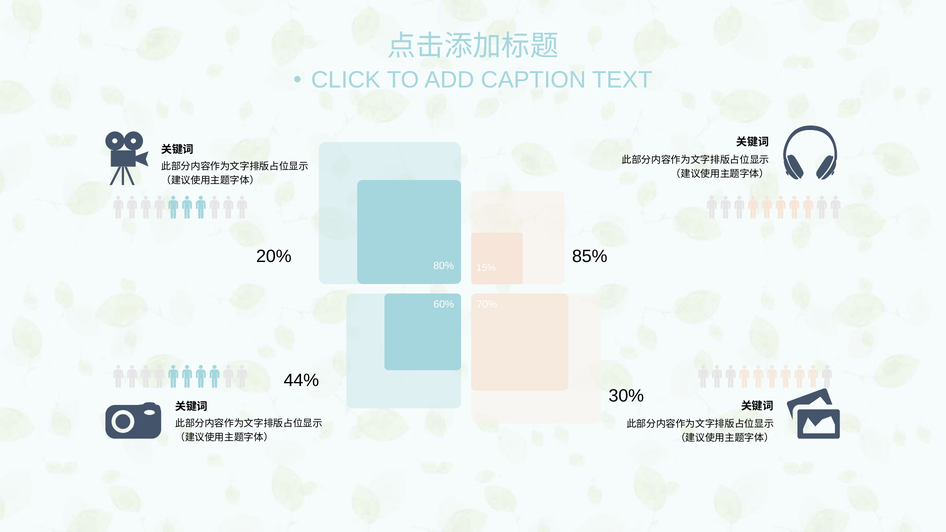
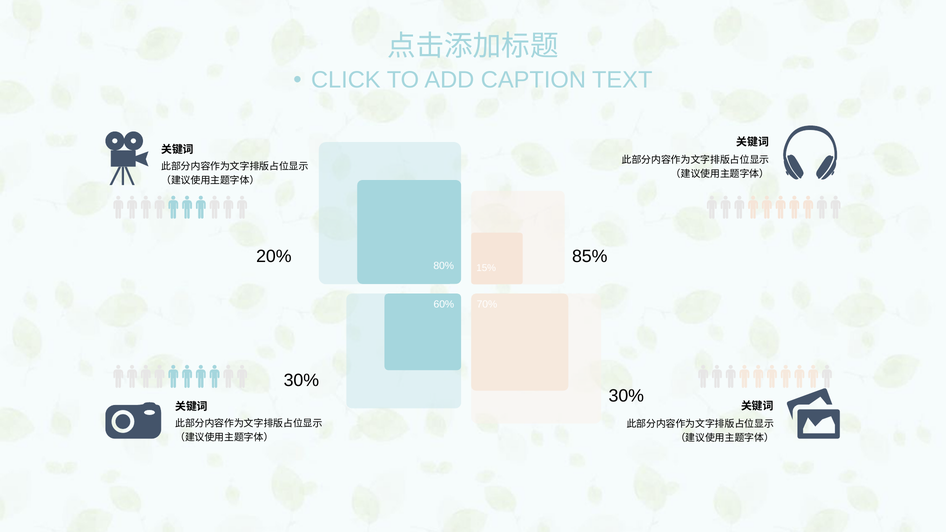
44% at (301, 381): 44% -> 30%
